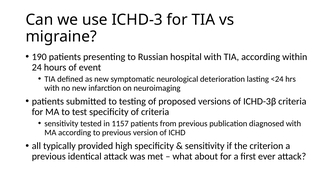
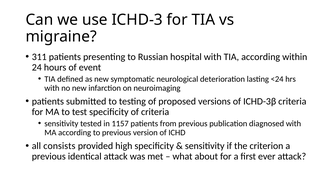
190: 190 -> 311
typically: typically -> consists
